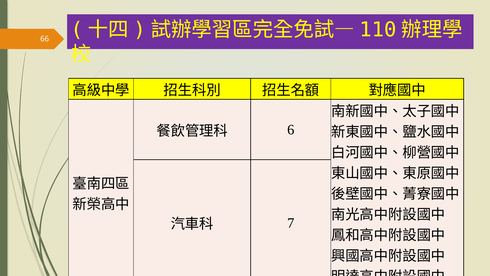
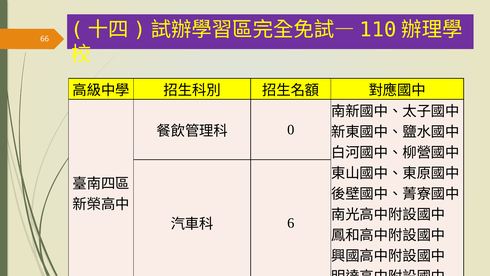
6: 6 -> 0
7: 7 -> 6
